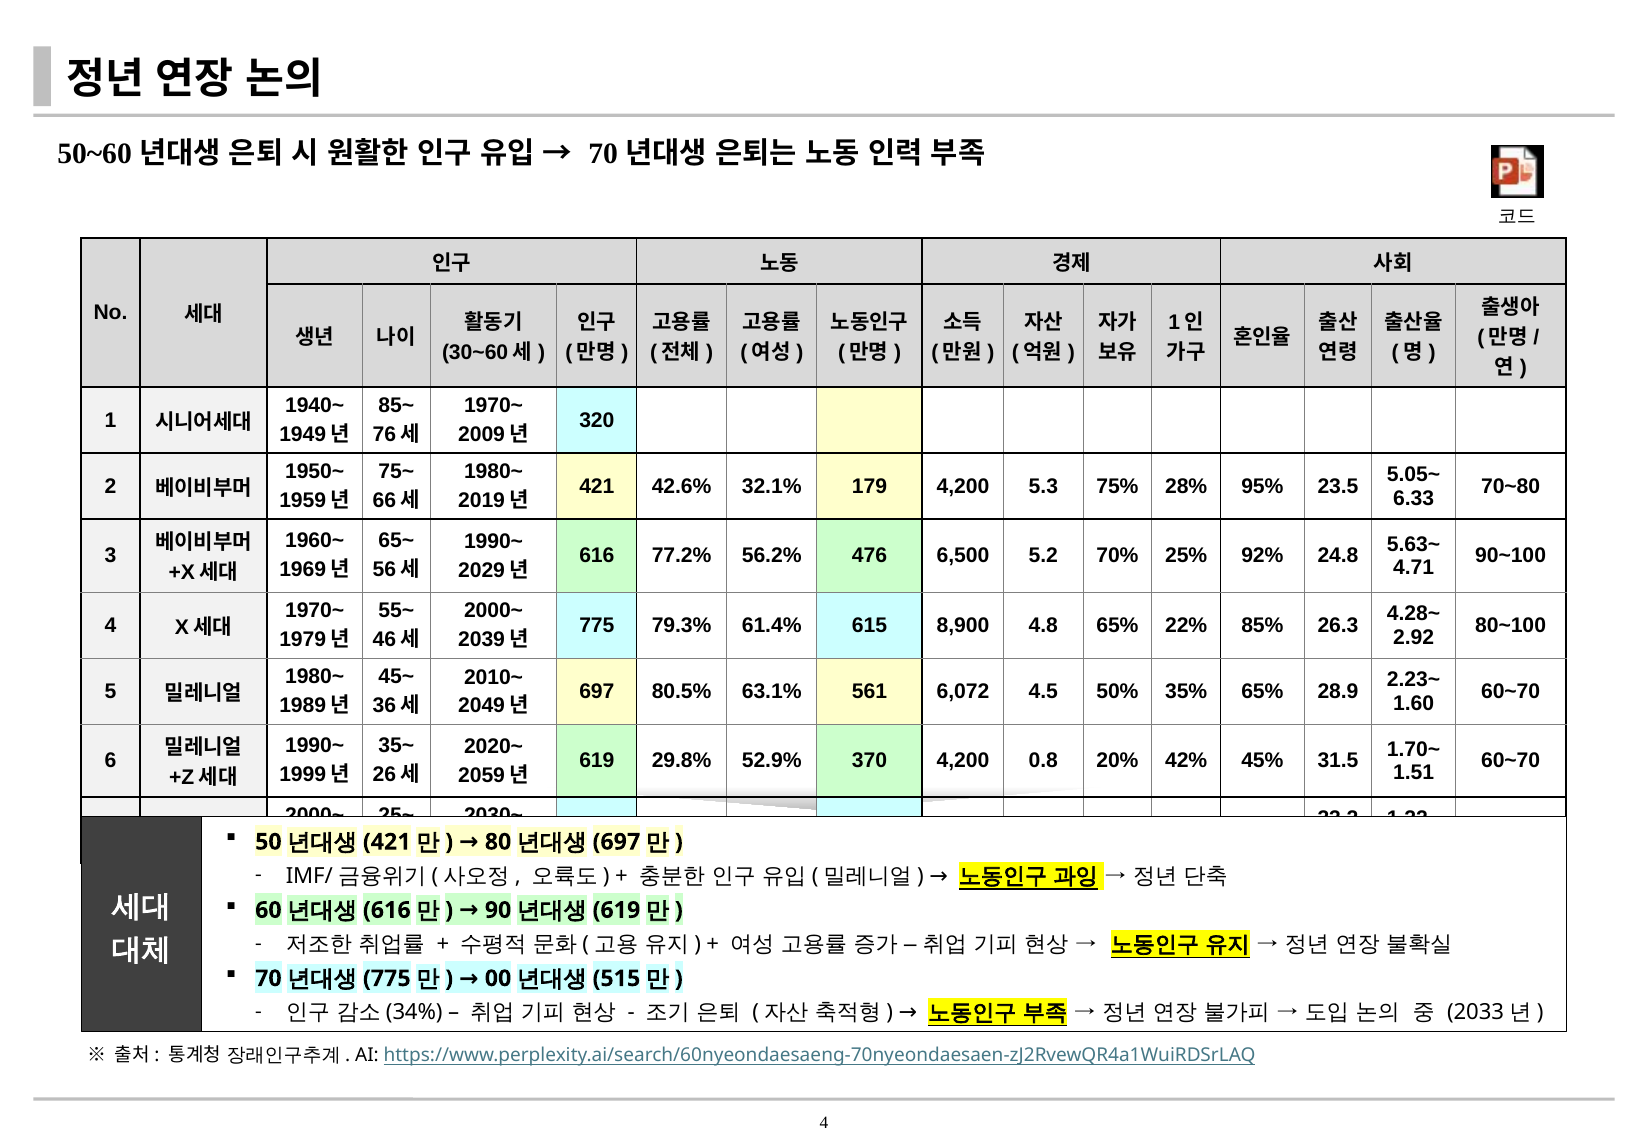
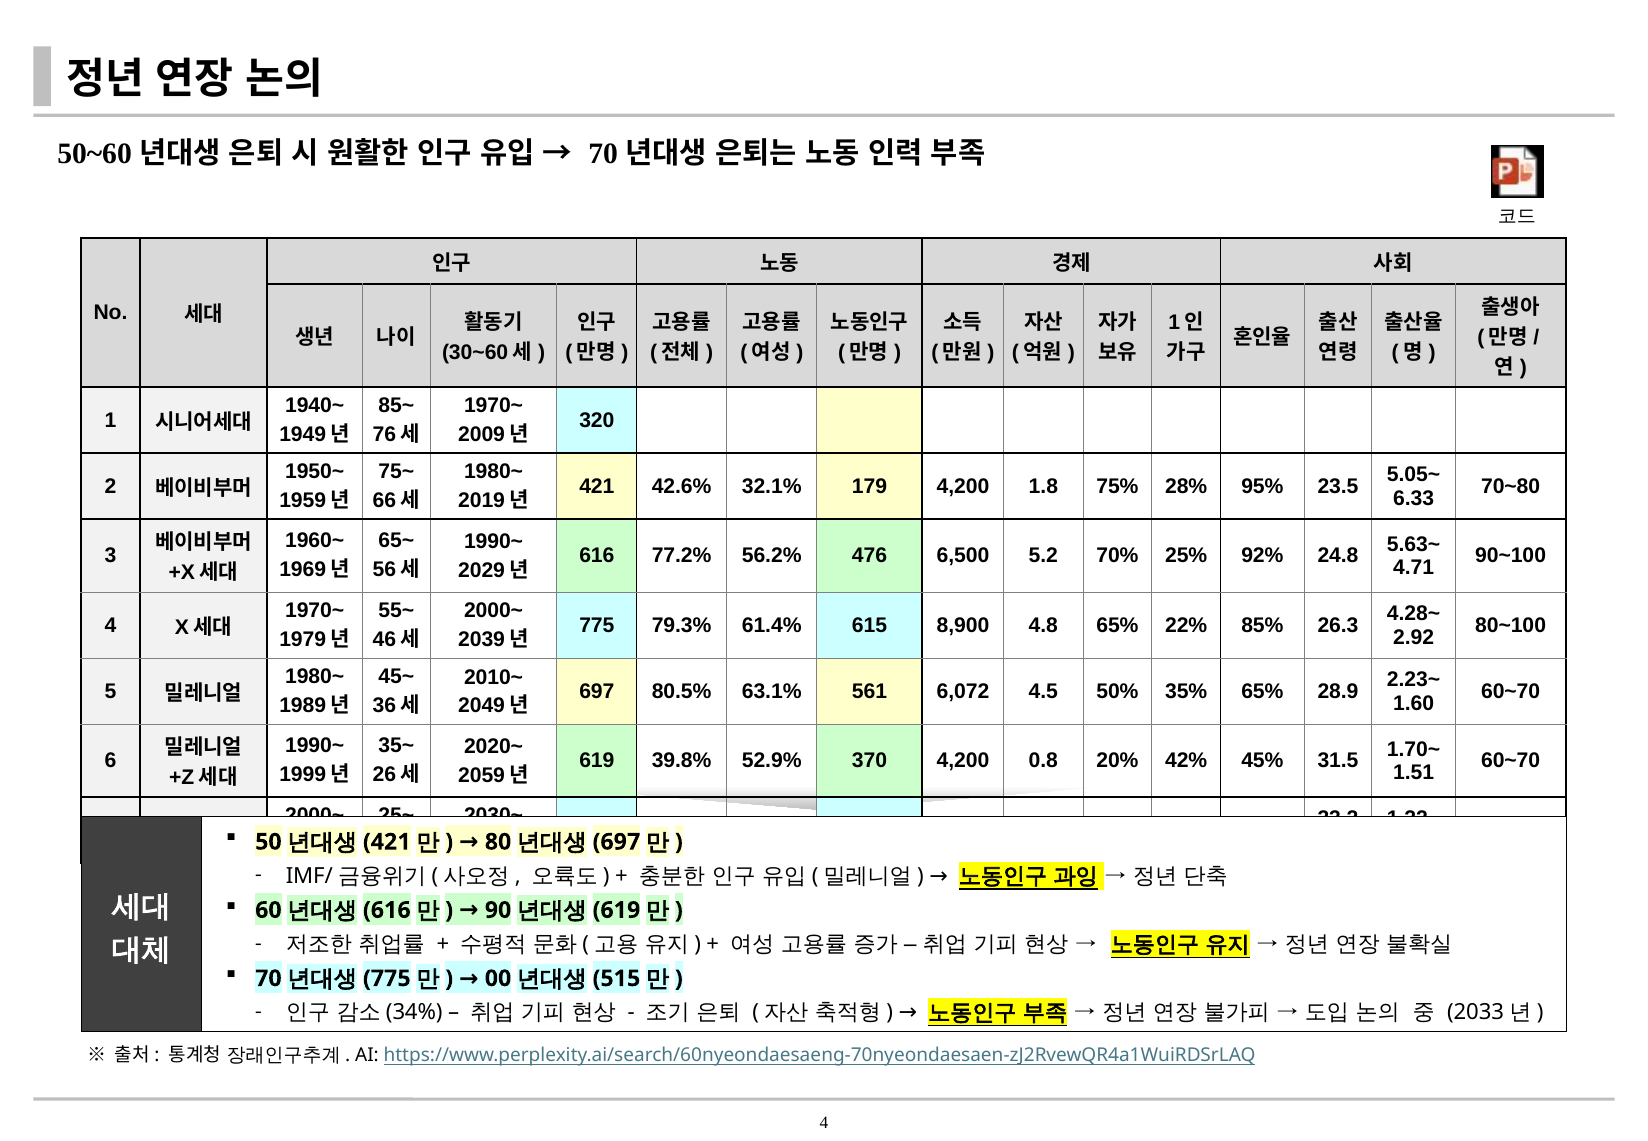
5.3: 5.3 -> 1.8
29.8%: 29.8% -> 39.8%
